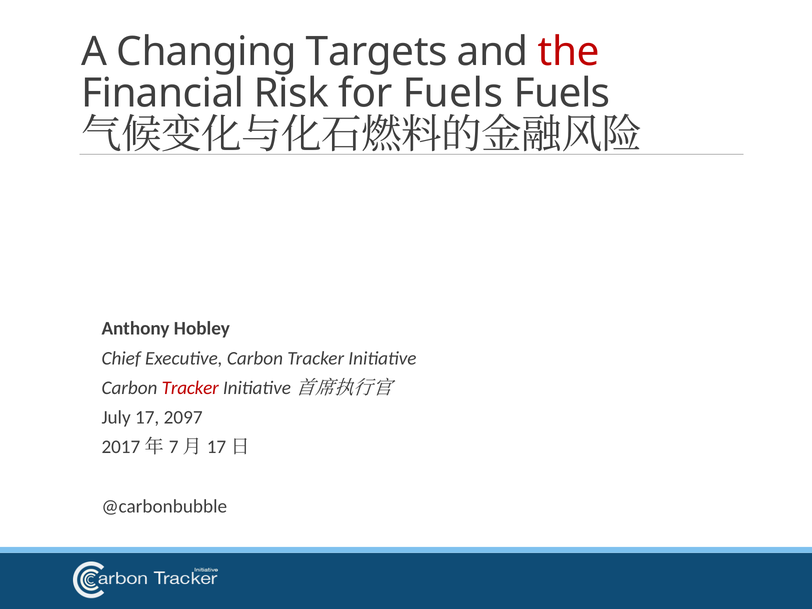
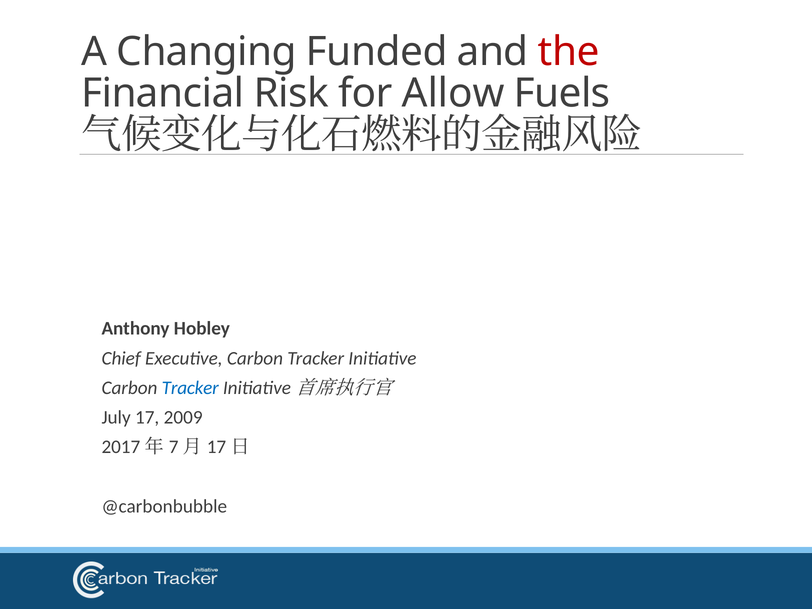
Targets: Targets -> Funded
for Fuels: Fuels -> Allow
Tracker at (190, 388) colour: red -> blue
2097: 2097 -> 2009
